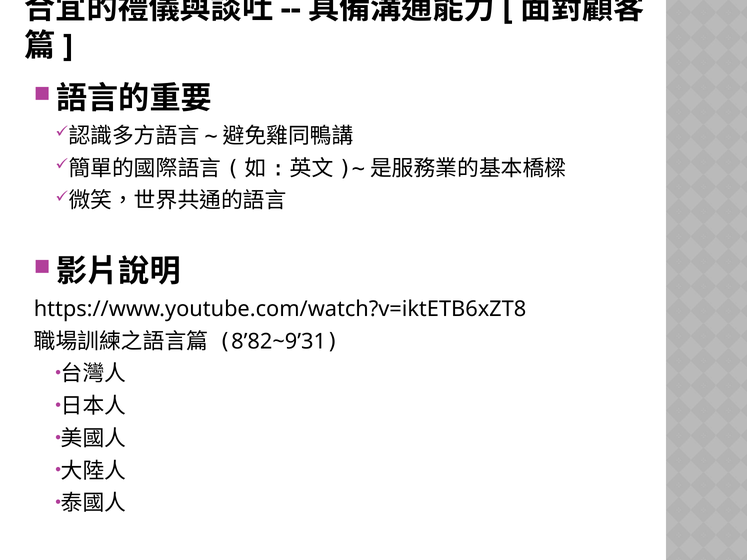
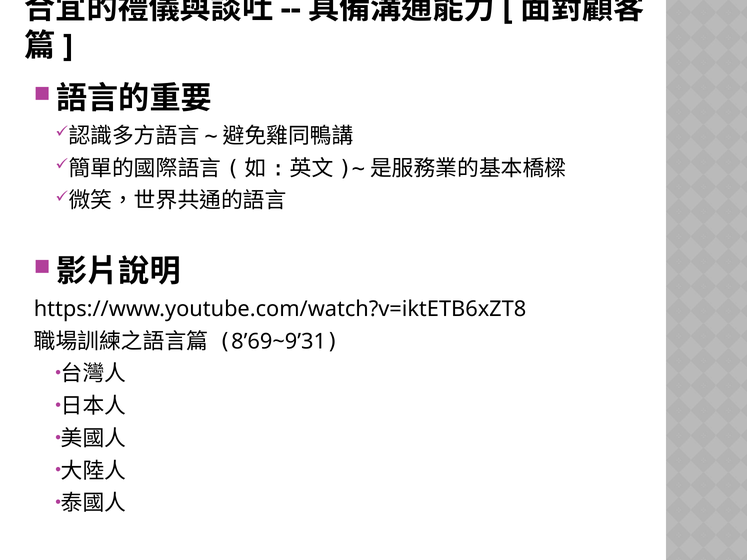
8’82~9’31: 8’82~9’31 -> 8’69~9’31
